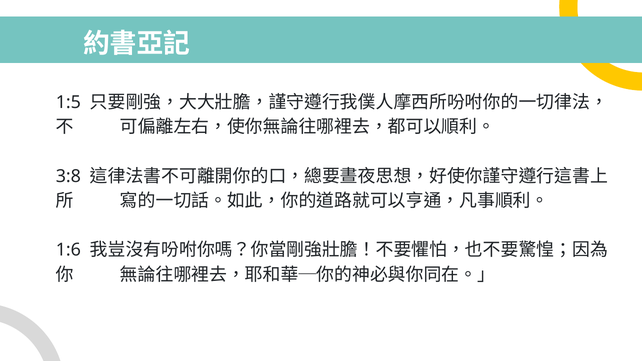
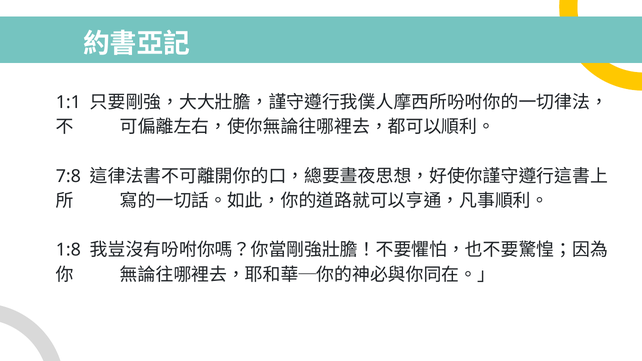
1:5: 1:5 -> 1:1
3:8: 3:8 -> 7:8
1:6: 1:6 -> 1:8
